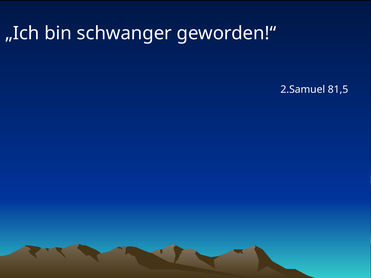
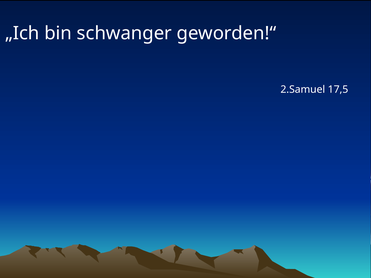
81,5: 81,5 -> 17,5
